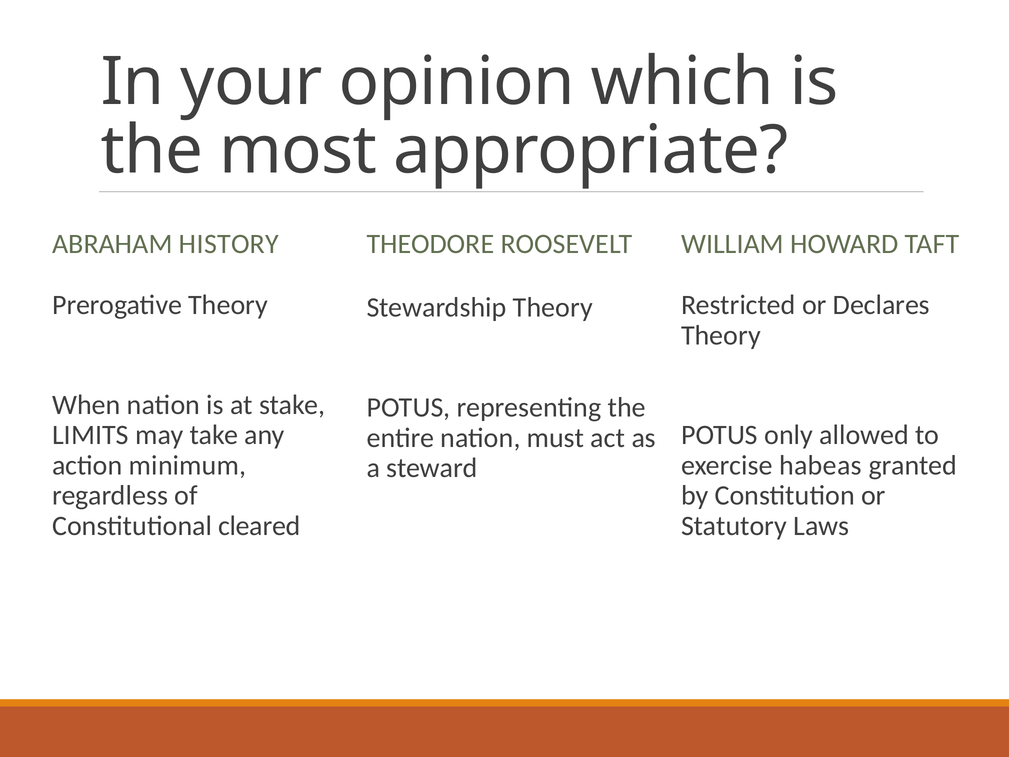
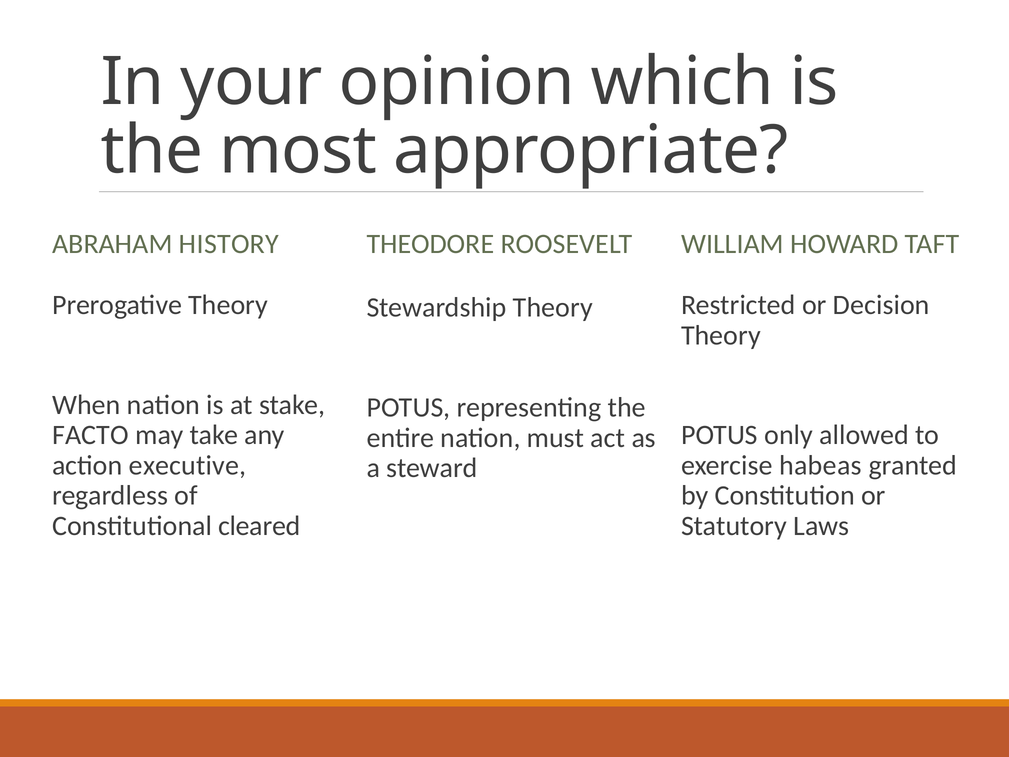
Declares: Declares -> Decision
LIMITS: LIMITS -> FACTO
minimum: minimum -> executive
